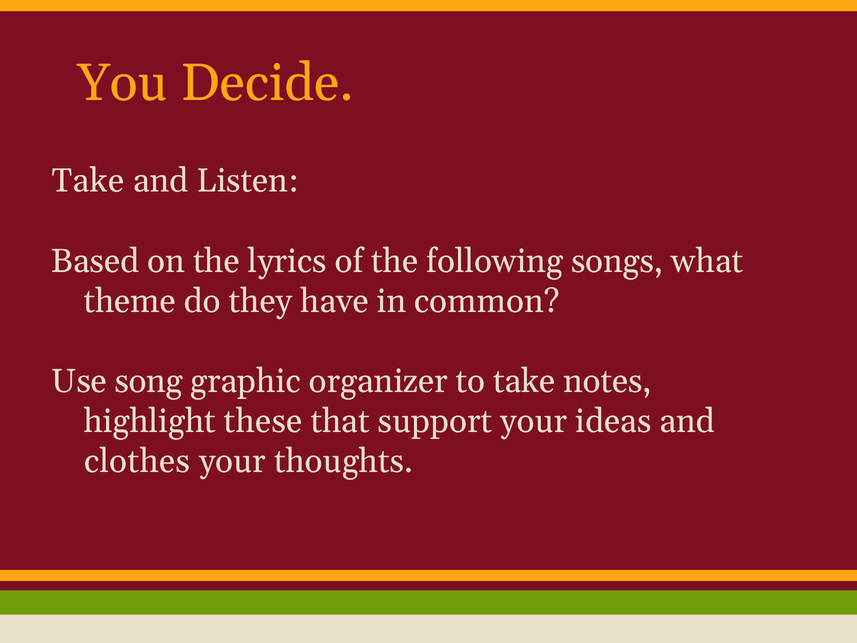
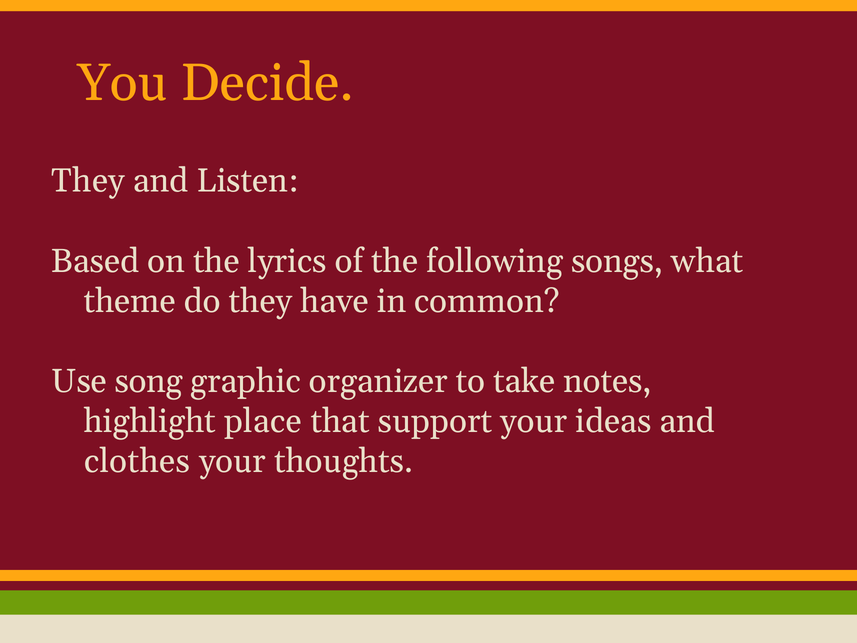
Take at (88, 181): Take -> They
these: these -> place
